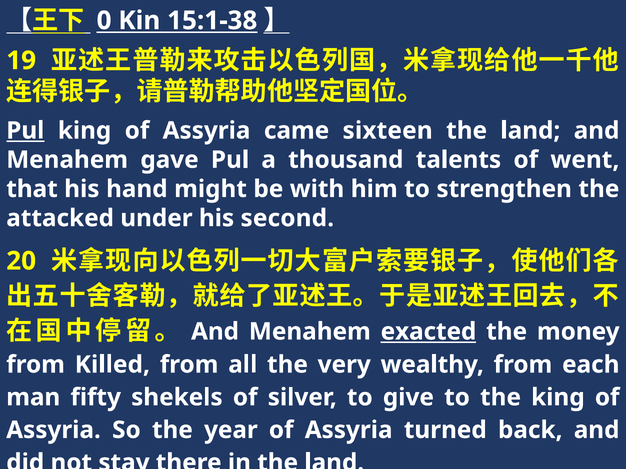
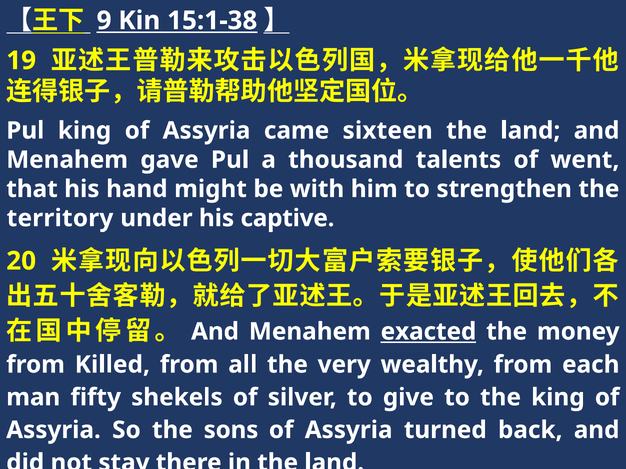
0: 0 -> 9
Pul at (25, 131) underline: present -> none
attacked: attacked -> territory
second: second -> captive
year: year -> sons
